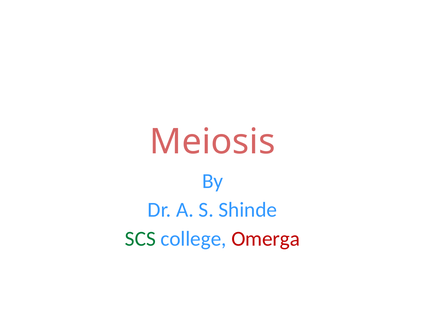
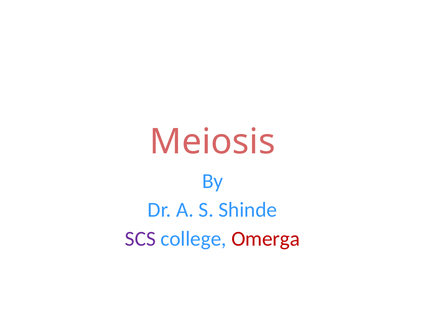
SCS colour: green -> purple
